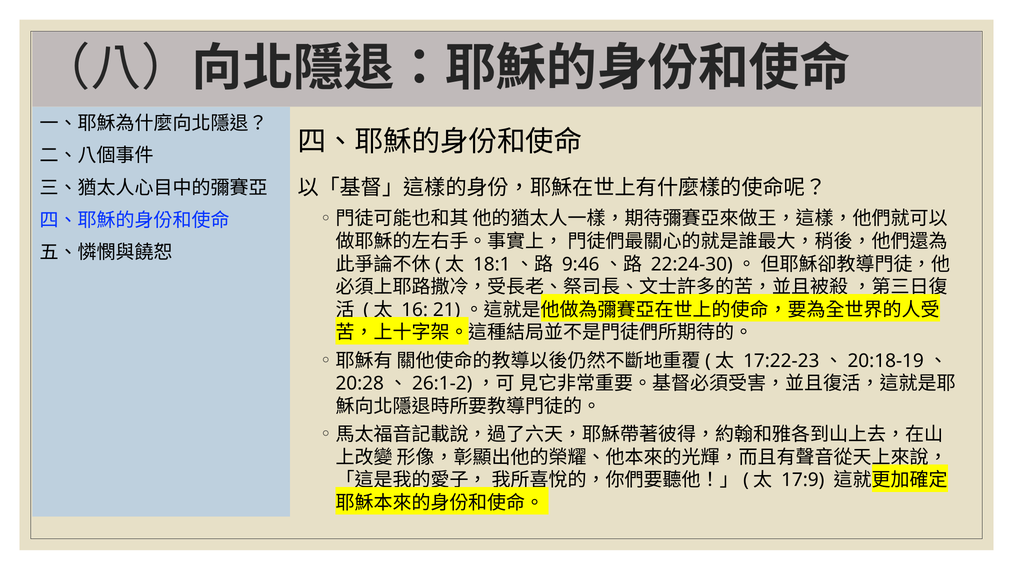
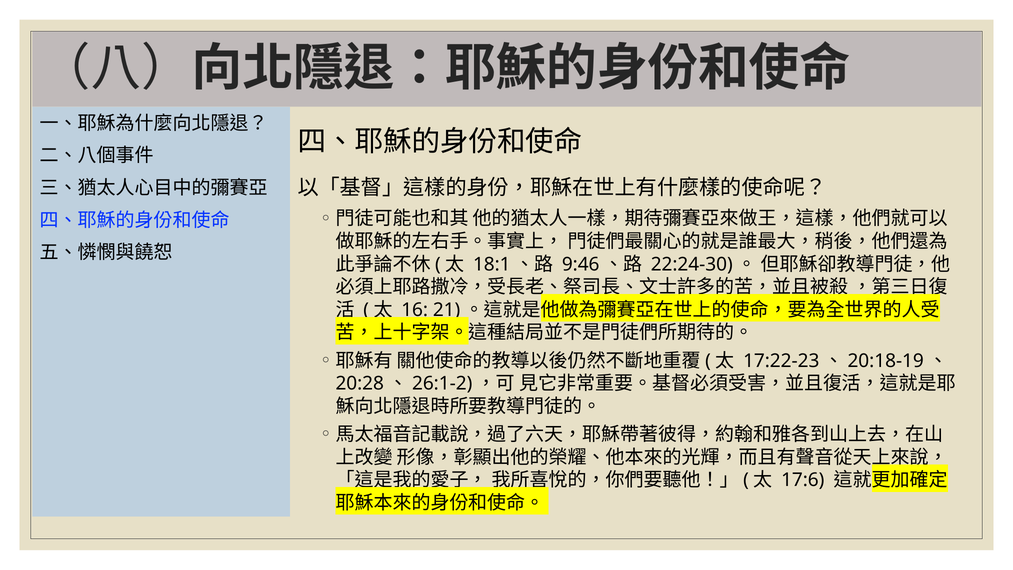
17:9: 17:9 -> 17:6
